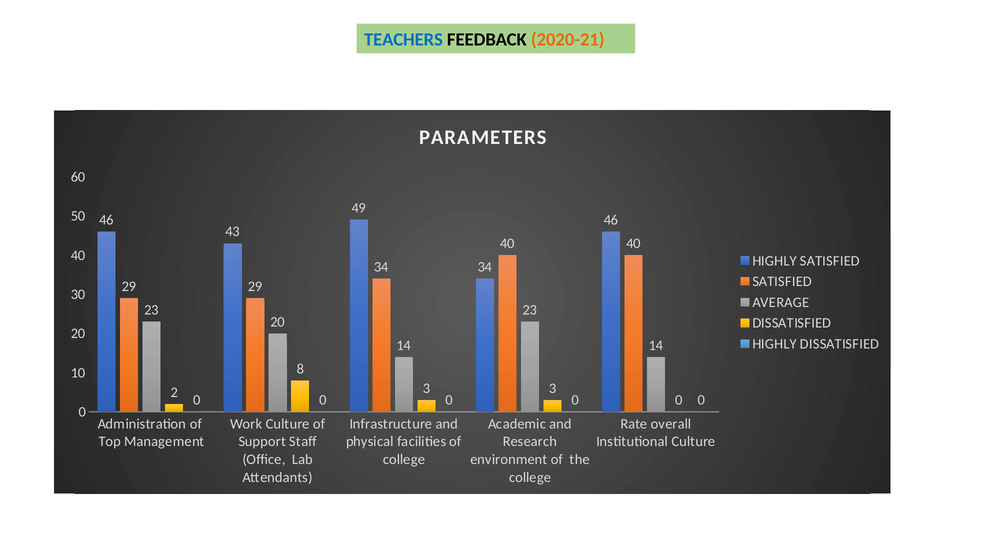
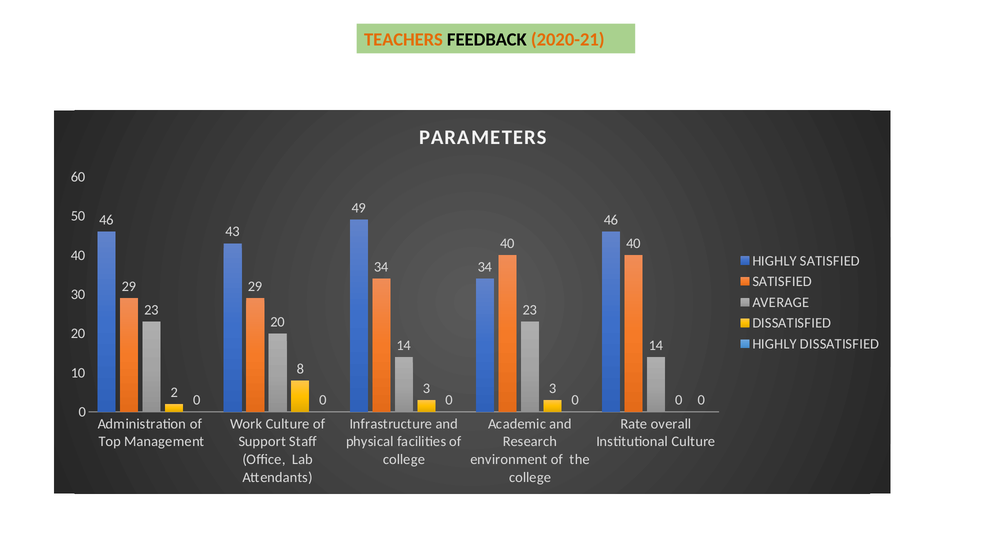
TEACHERS colour: blue -> orange
